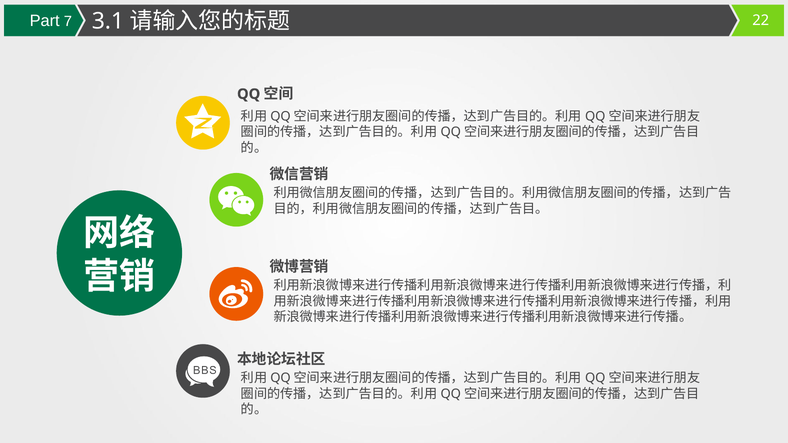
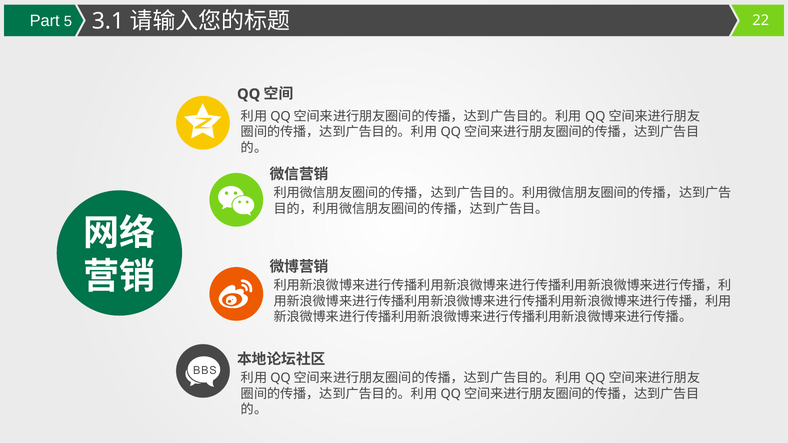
7: 7 -> 5
